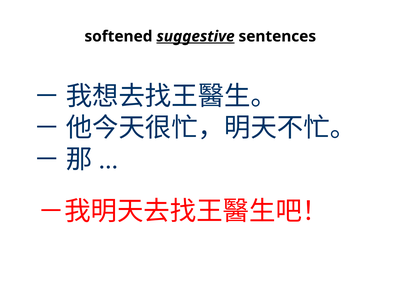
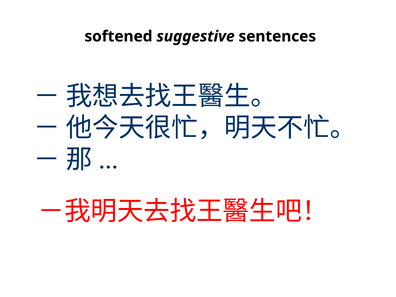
suggestive underline: present -> none
